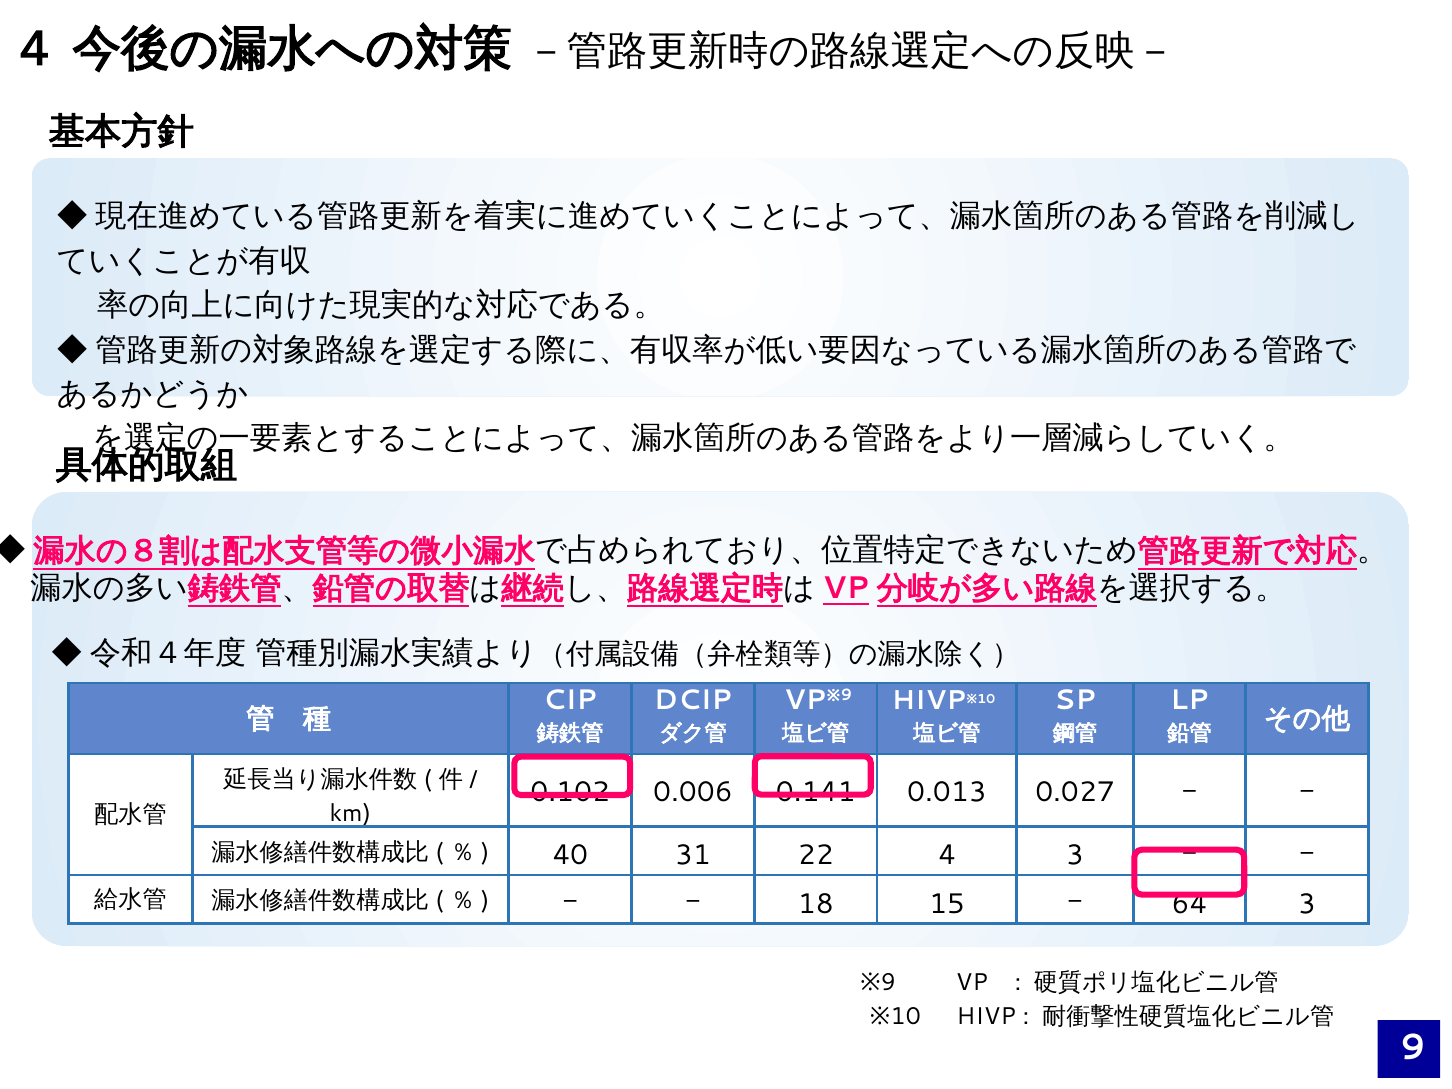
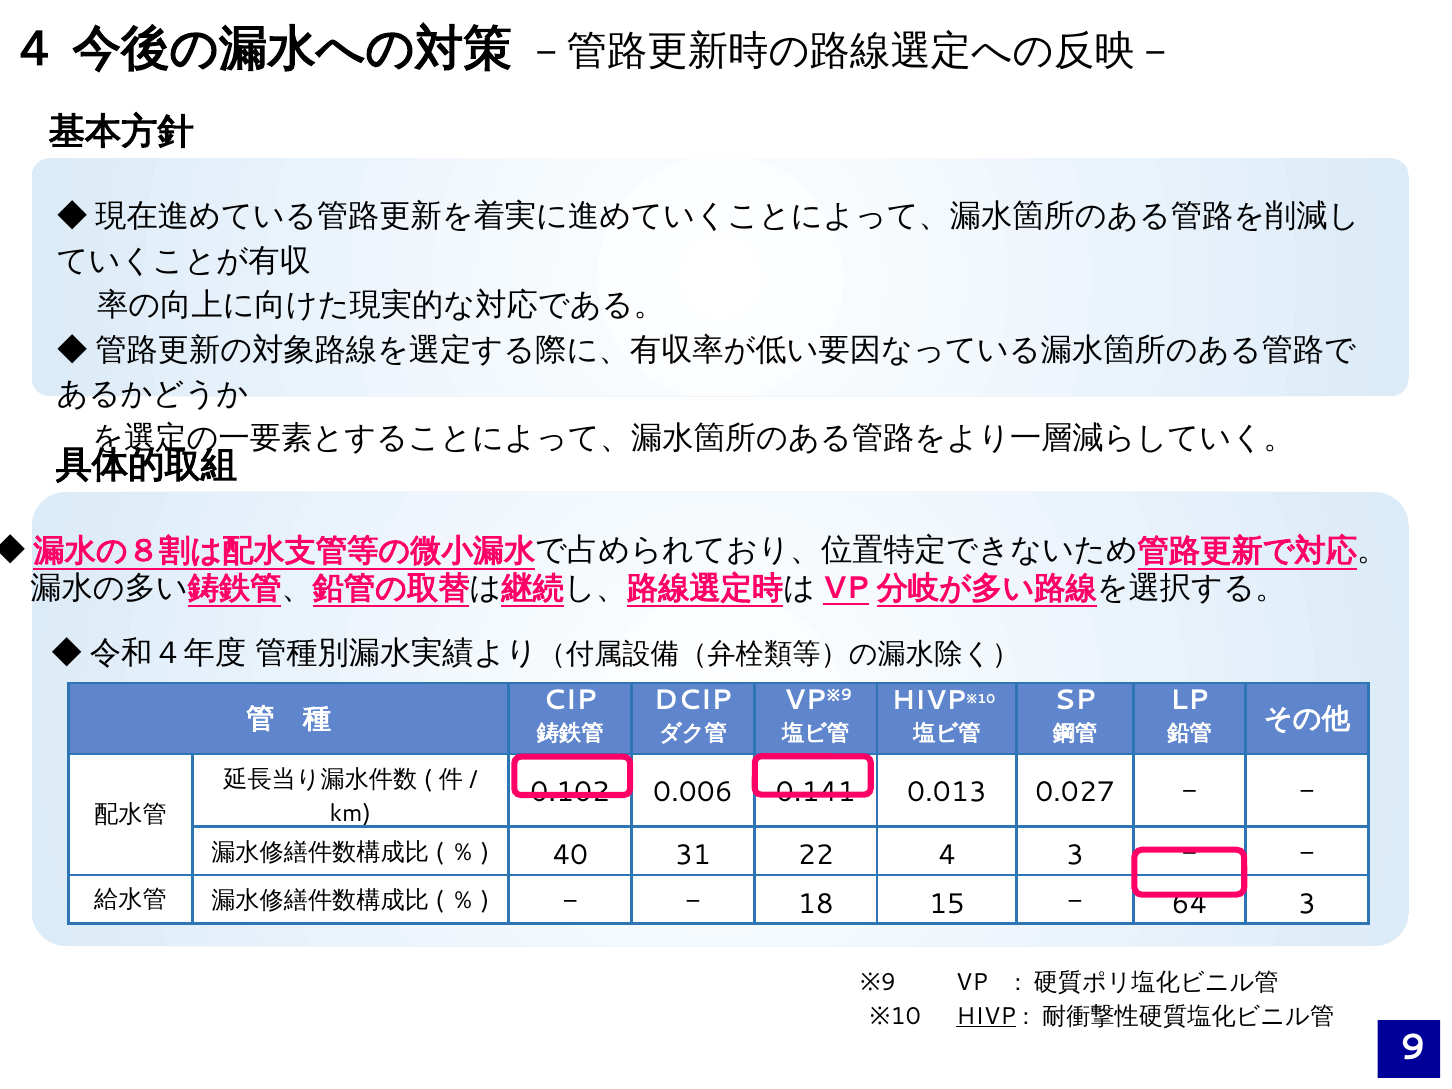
HIVP at (986, 1016) underline: none -> present
